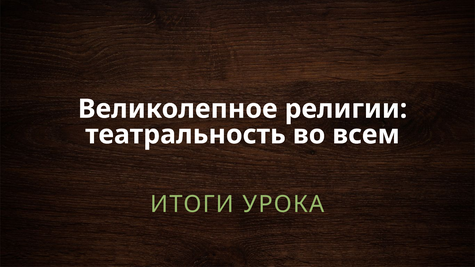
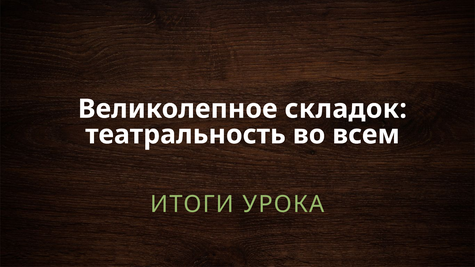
религии: религии -> складок
